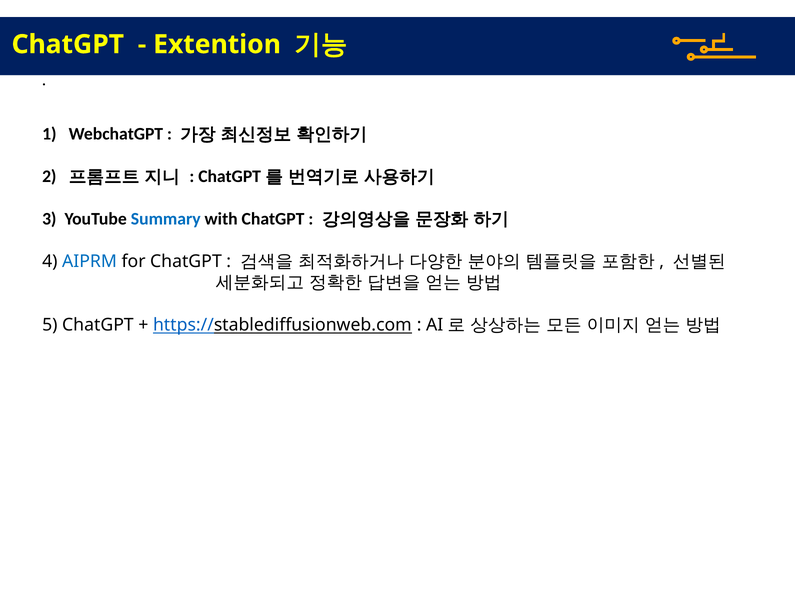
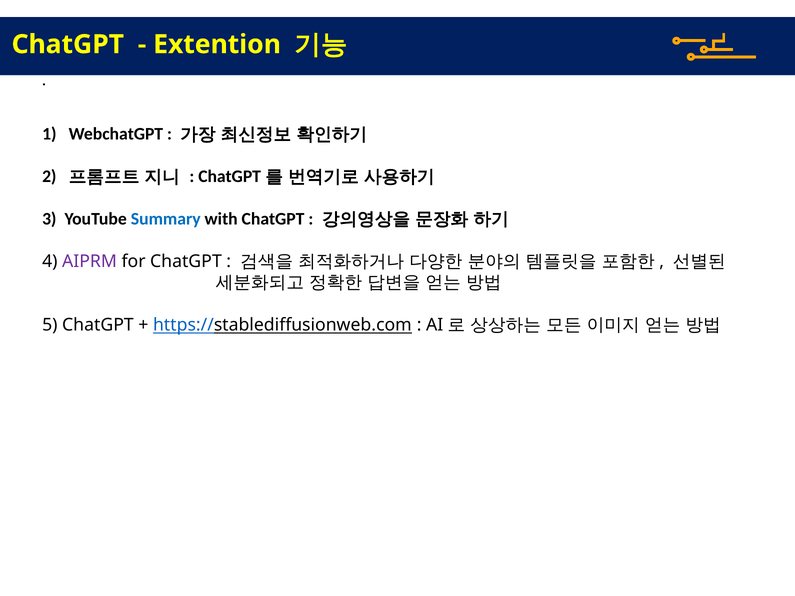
AIPRM colour: blue -> purple
